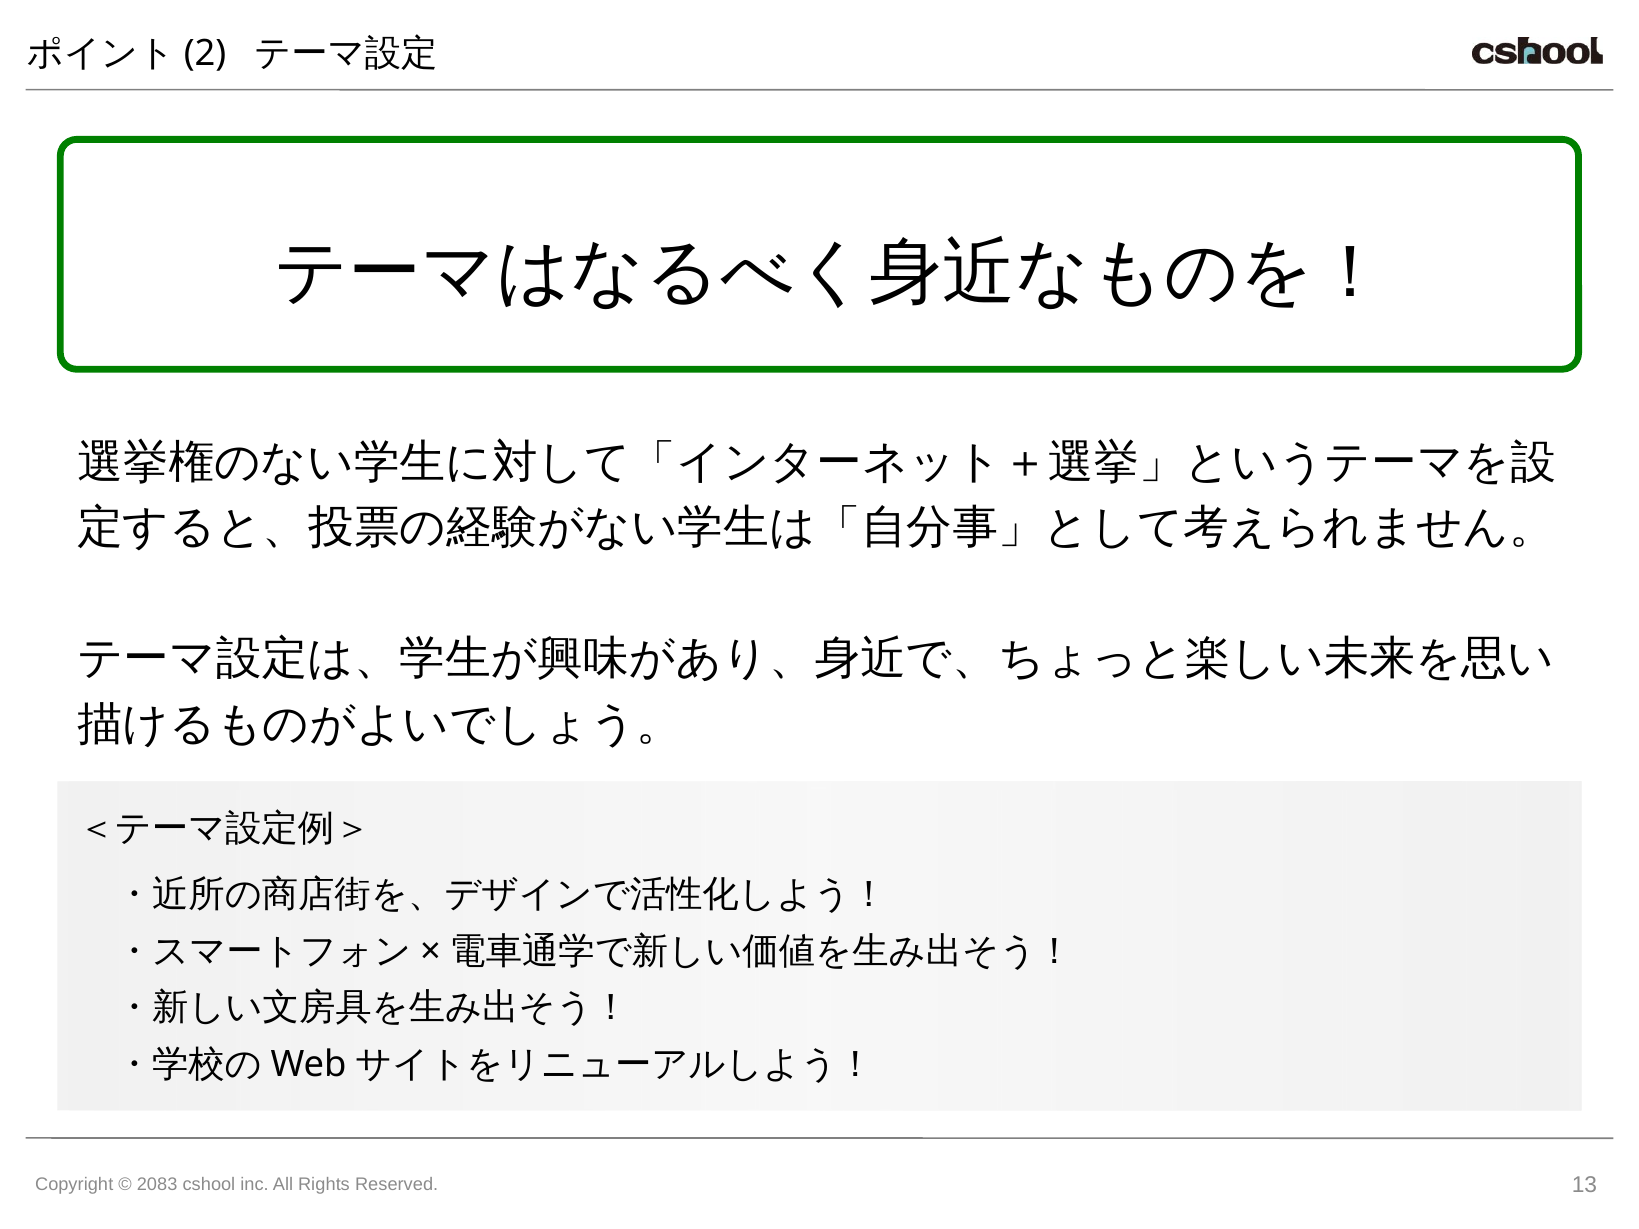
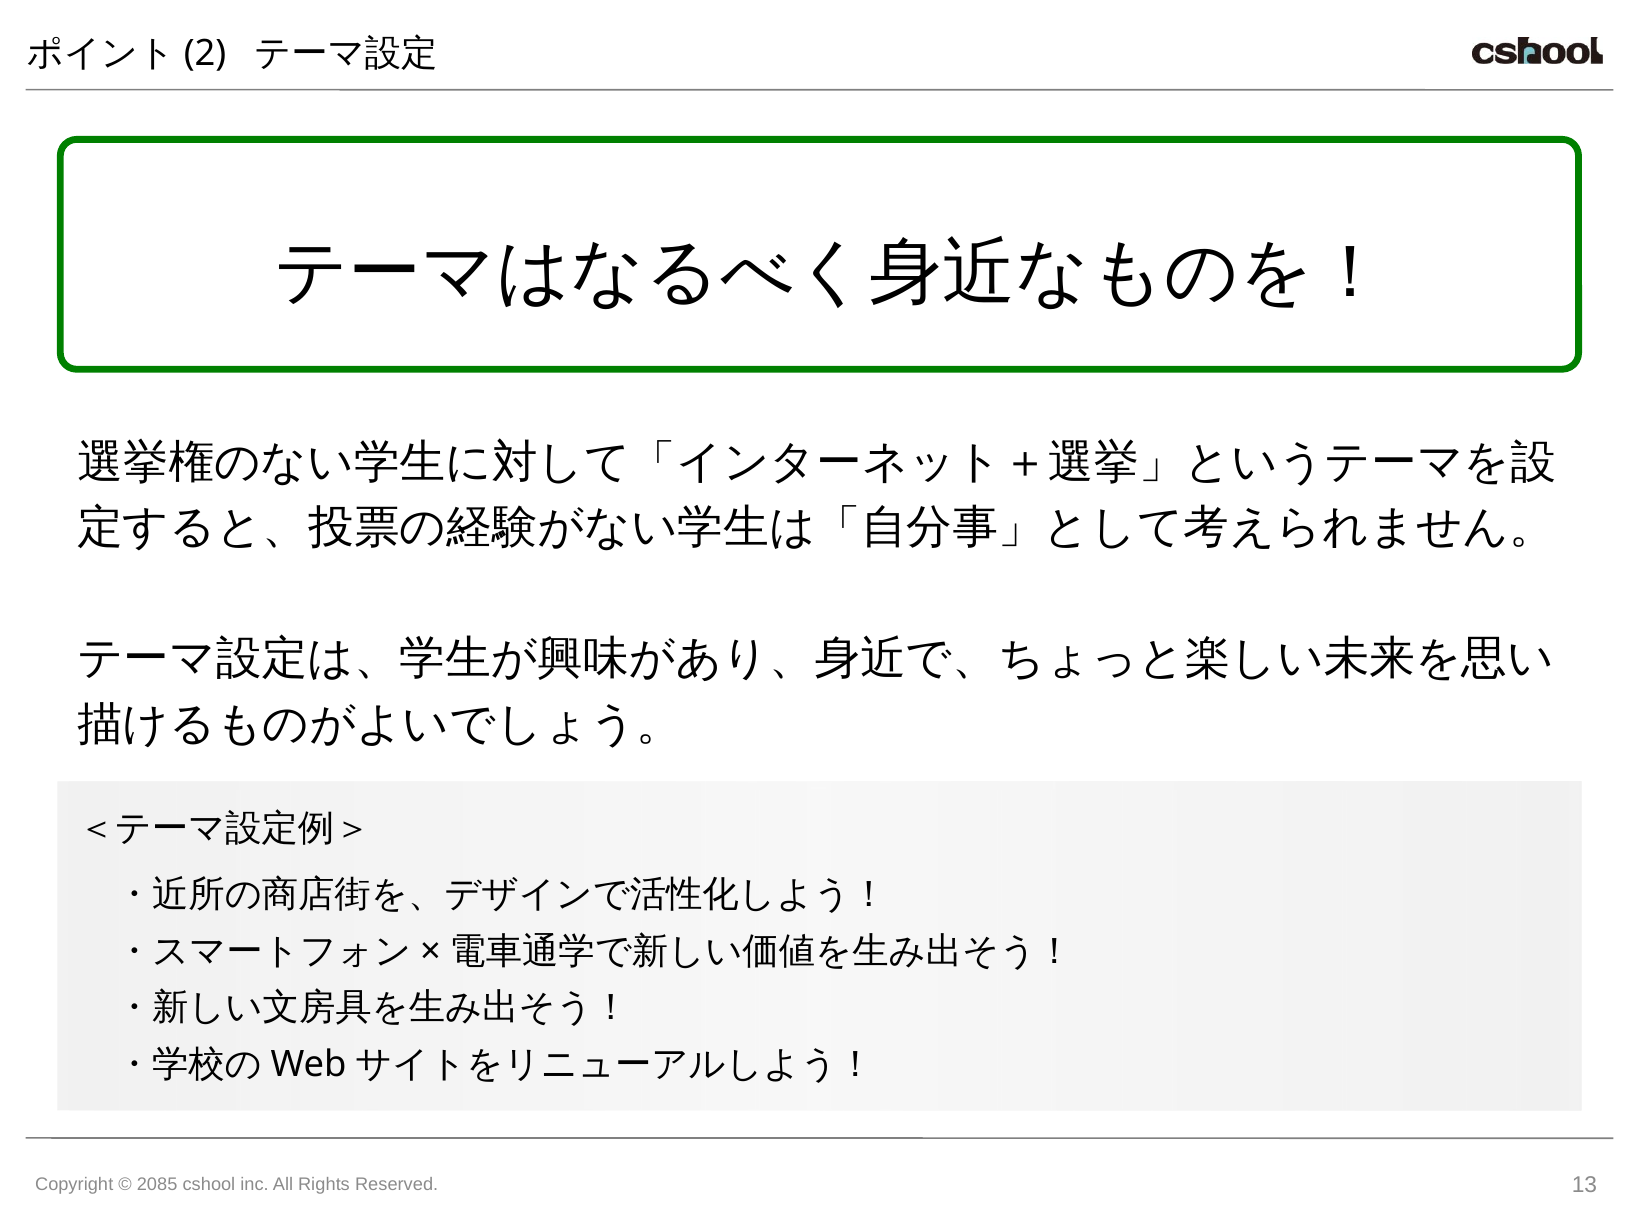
2083: 2083 -> 2085
